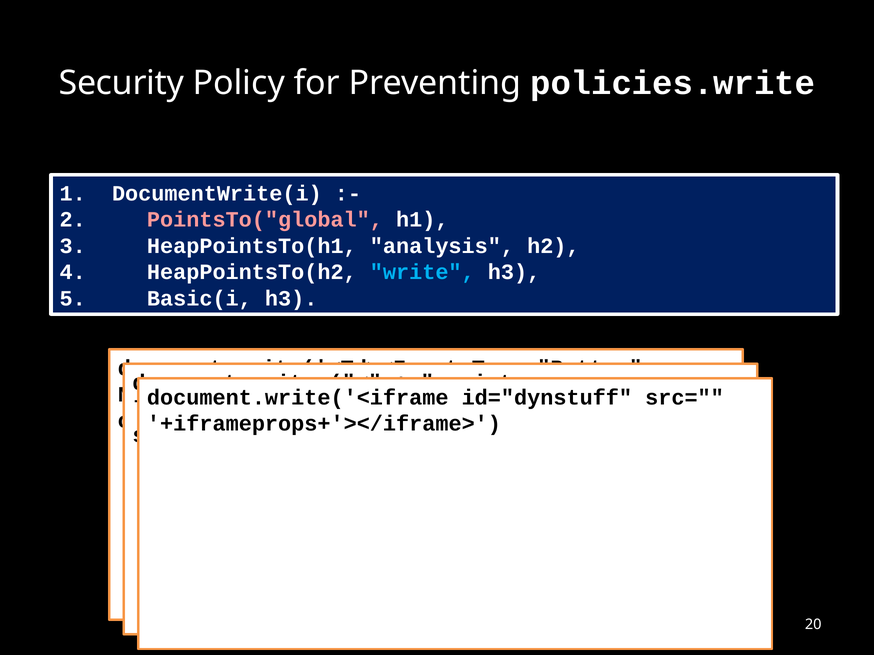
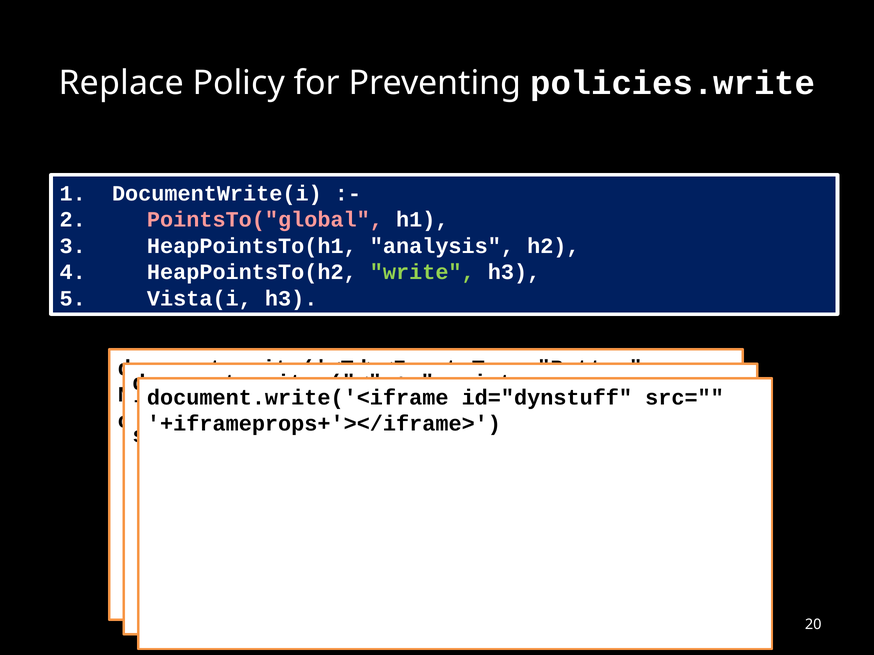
Security: Security -> Replace
write colour: light blue -> light green
Basic(i: Basic(i -> Vista(i
